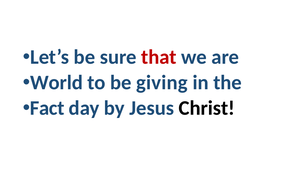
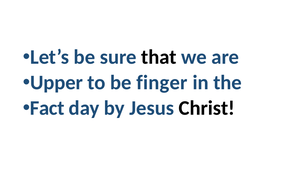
that colour: red -> black
World: World -> Upper
giving: giving -> finger
